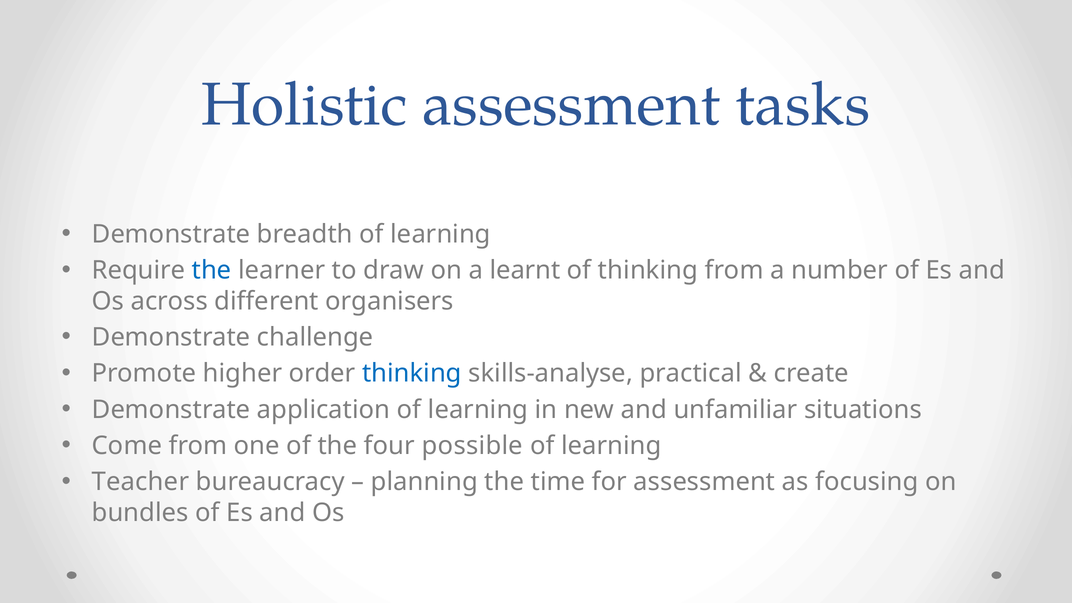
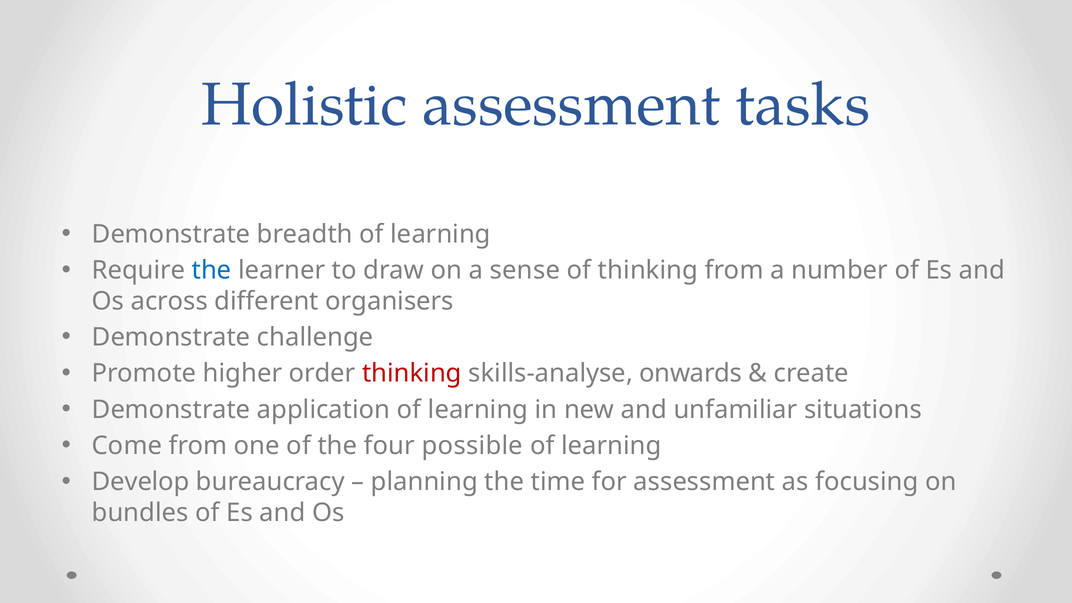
learnt: learnt -> sense
thinking at (412, 373) colour: blue -> red
practical: practical -> onwards
Teacher: Teacher -> Develop
